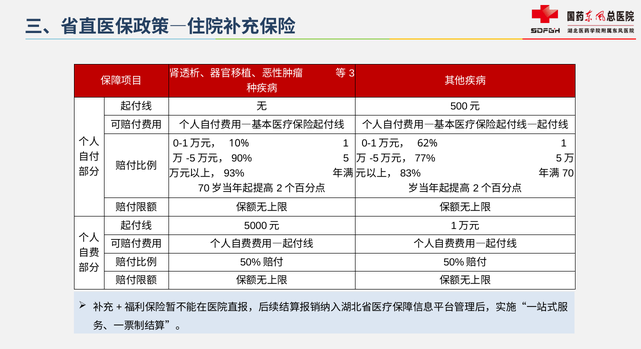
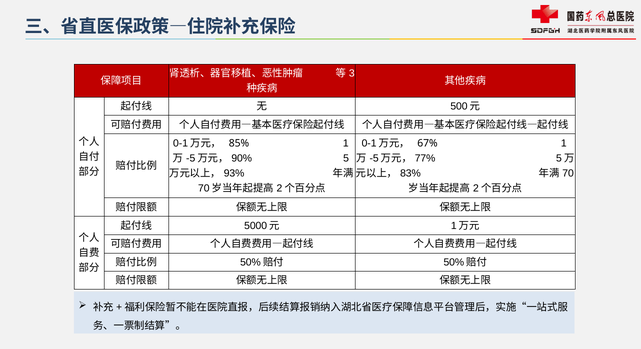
10%: 10% -> 85%
62%: 62% -> 67%
